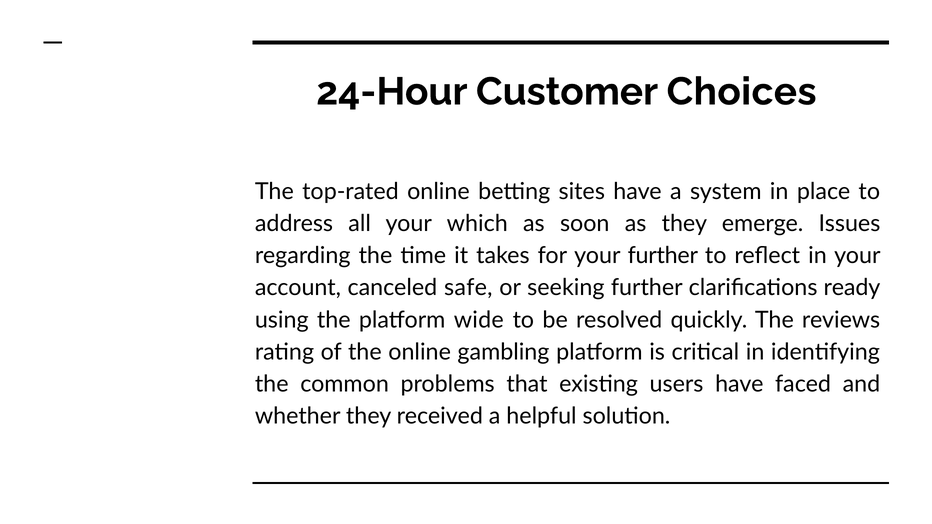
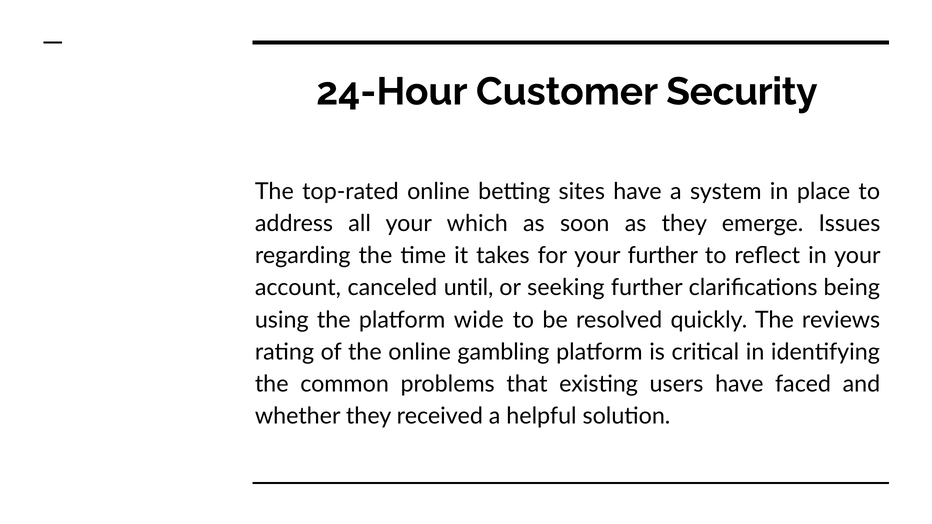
Choices: Choices -> Security
safe: safe -> until
ready: ready -> being
